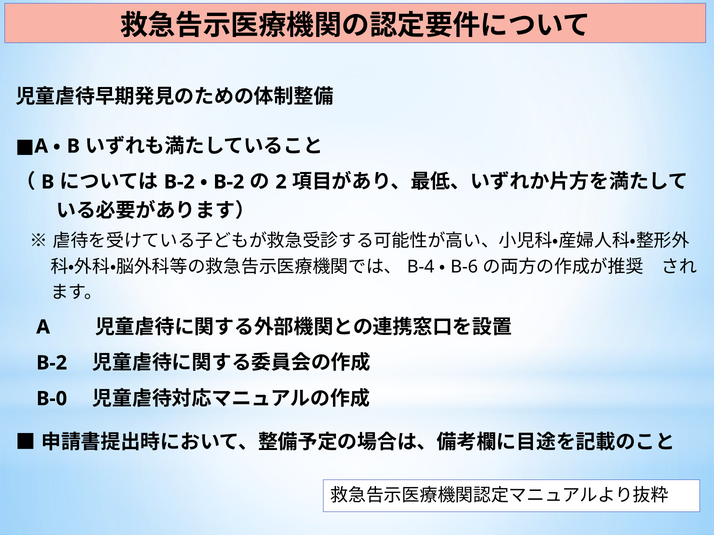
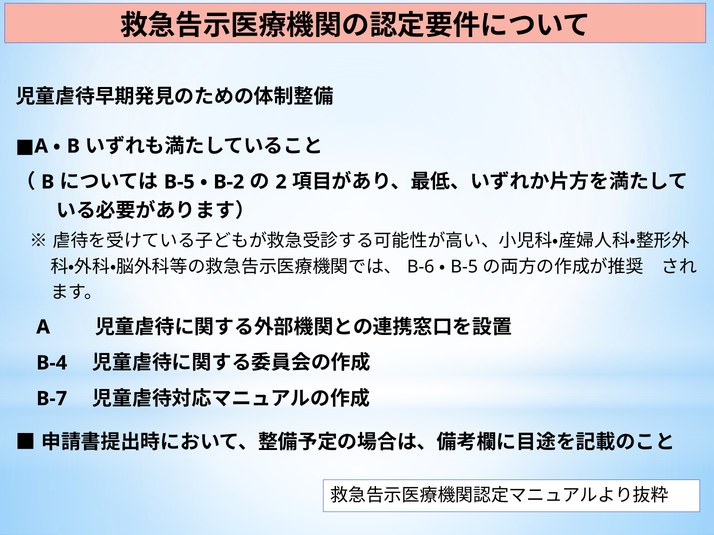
B-2 at (179, 182): B-2 -> B-5
B-4: B-4 -> B-6
B-6 at (464, 267): B-6 -> B-5
B-2 at (52, 363): B-2 -> B-4
B-0: B-0 -> B-7
